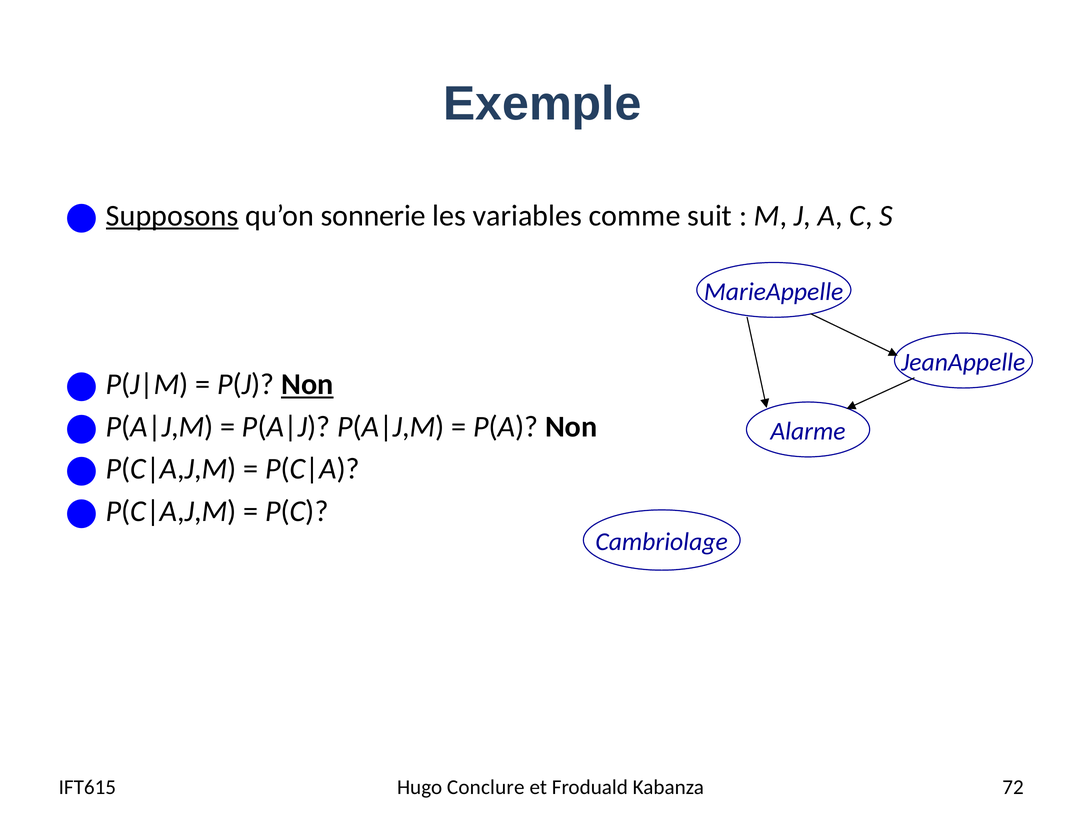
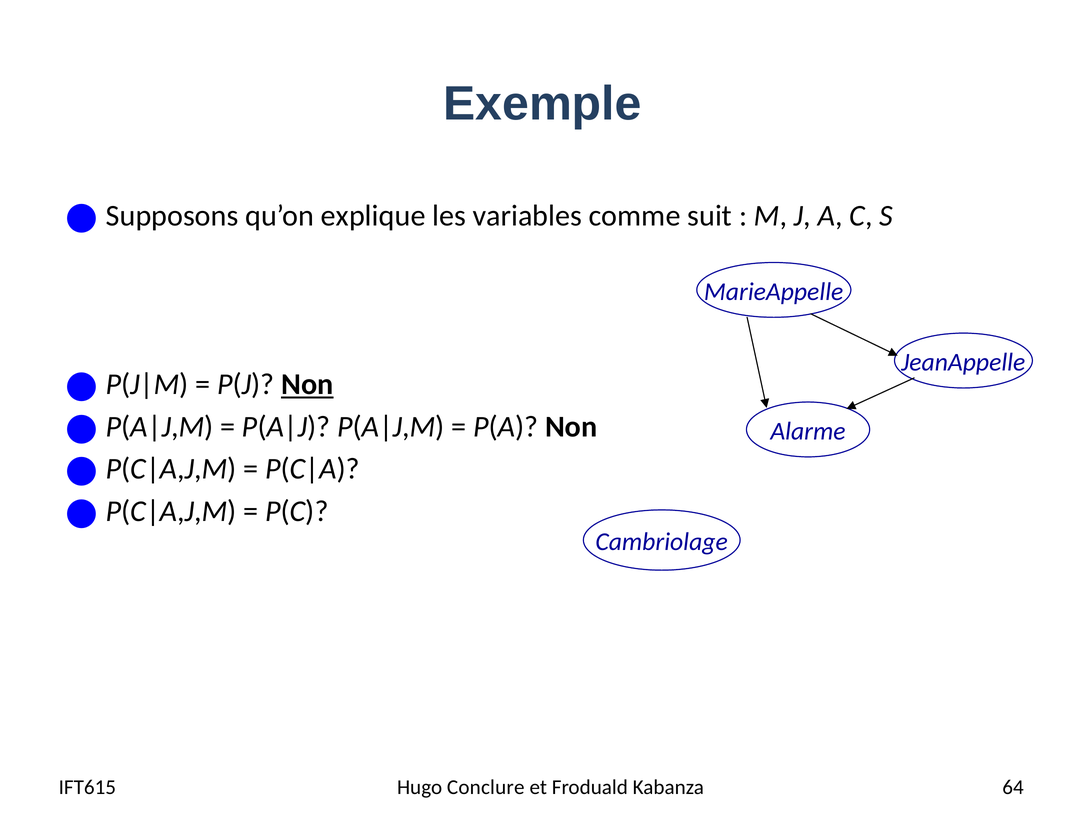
Supposons underline: present -> none
sonnerie: sonnerie -> explique
72: 72 -> 64
